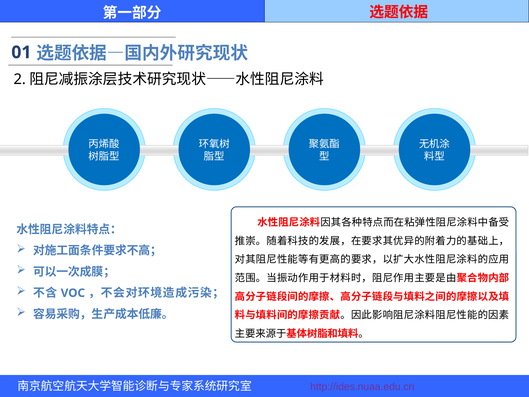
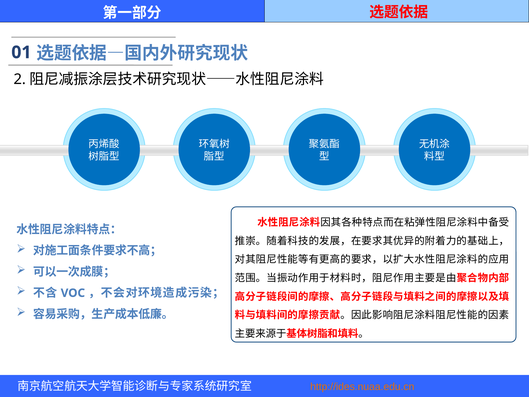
http://ides.nuaa.edu.cn colour: purple -> orange
